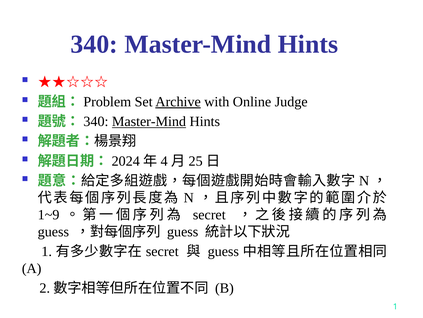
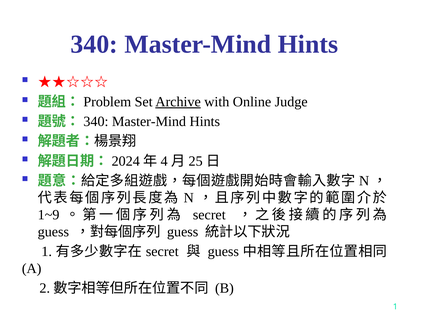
Master-Mind at (149, 121) underline: present -> none
